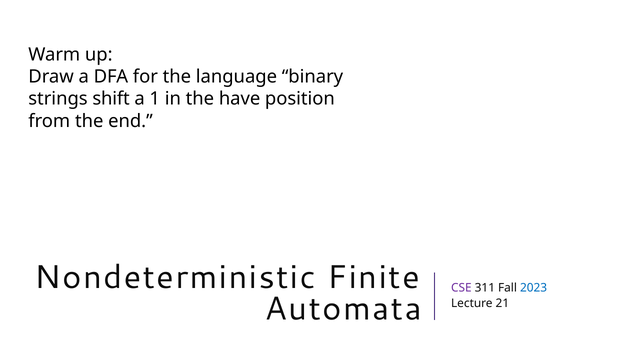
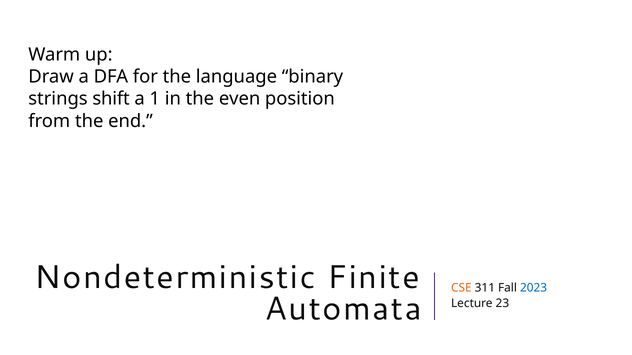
have: have -> even
CSE colour: purple -> orange
21: 21 -> 23
